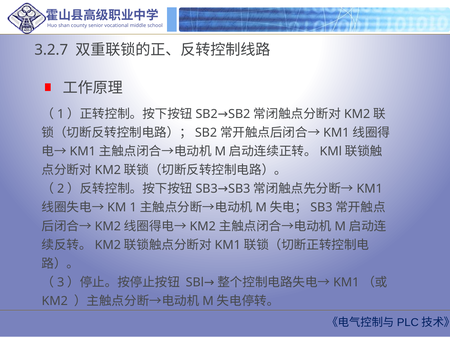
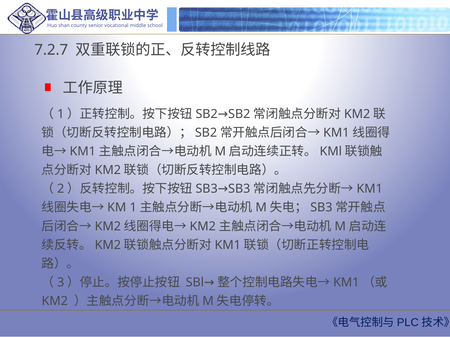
3.2.7: 3.2.7 -> 7.2.7
